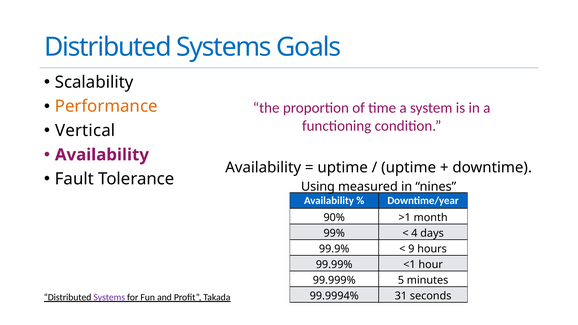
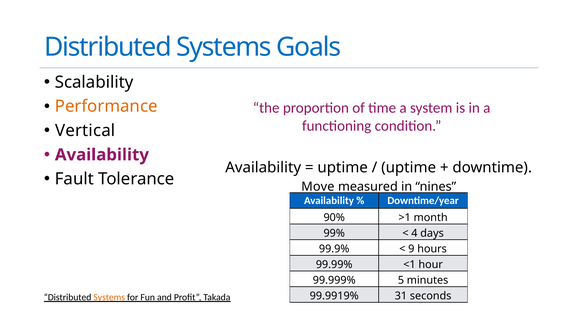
Using: Using -> Move
99.9994%: 99.9994% -> 99.9919%
Systems at (109, 297) colour: purple -> orange
